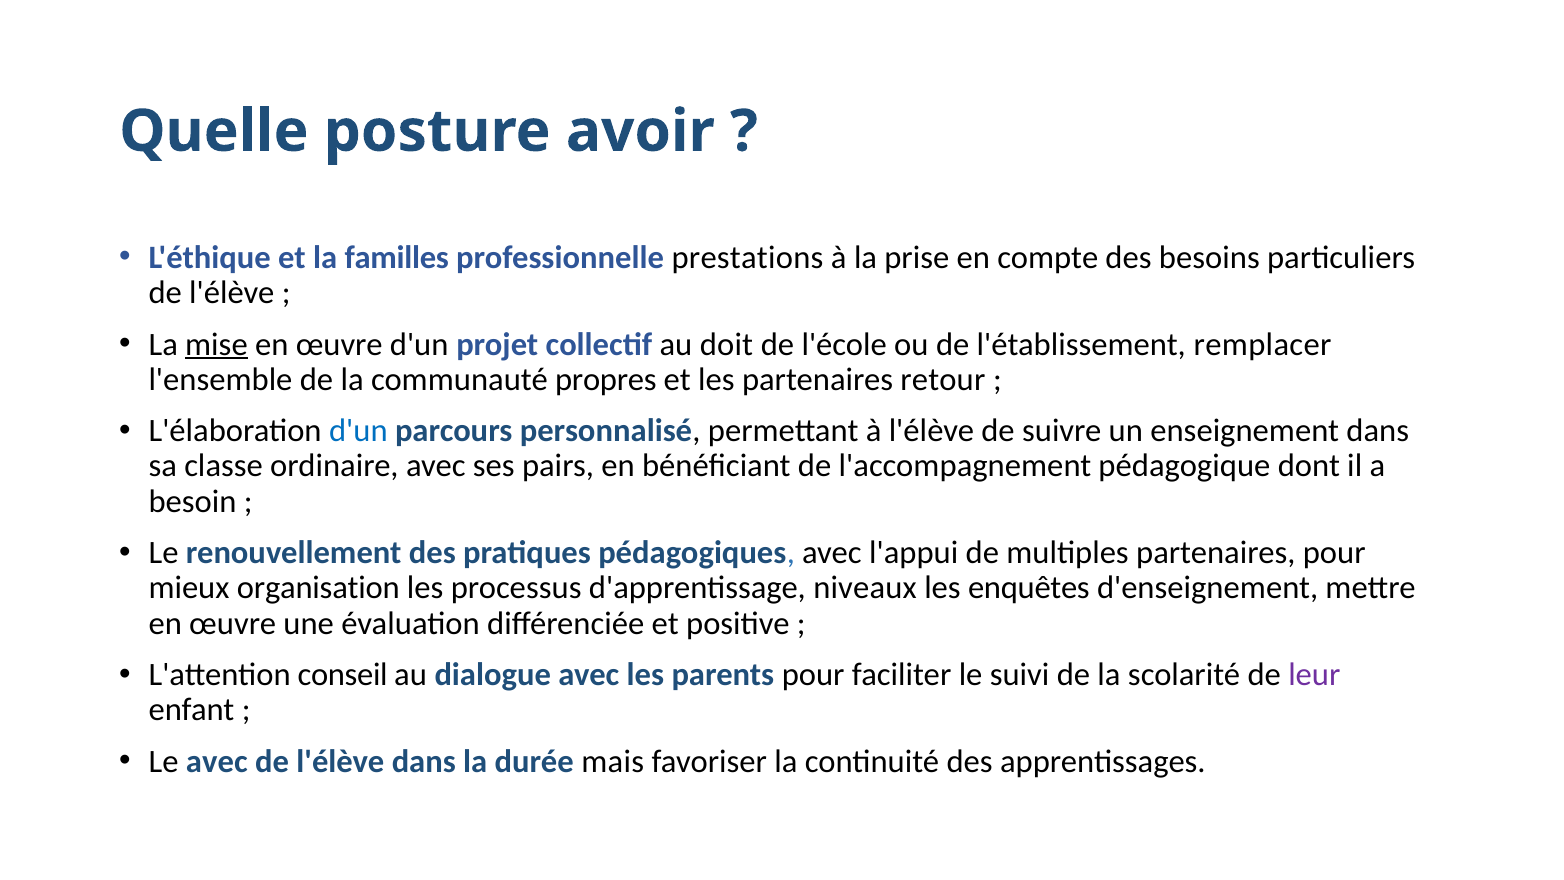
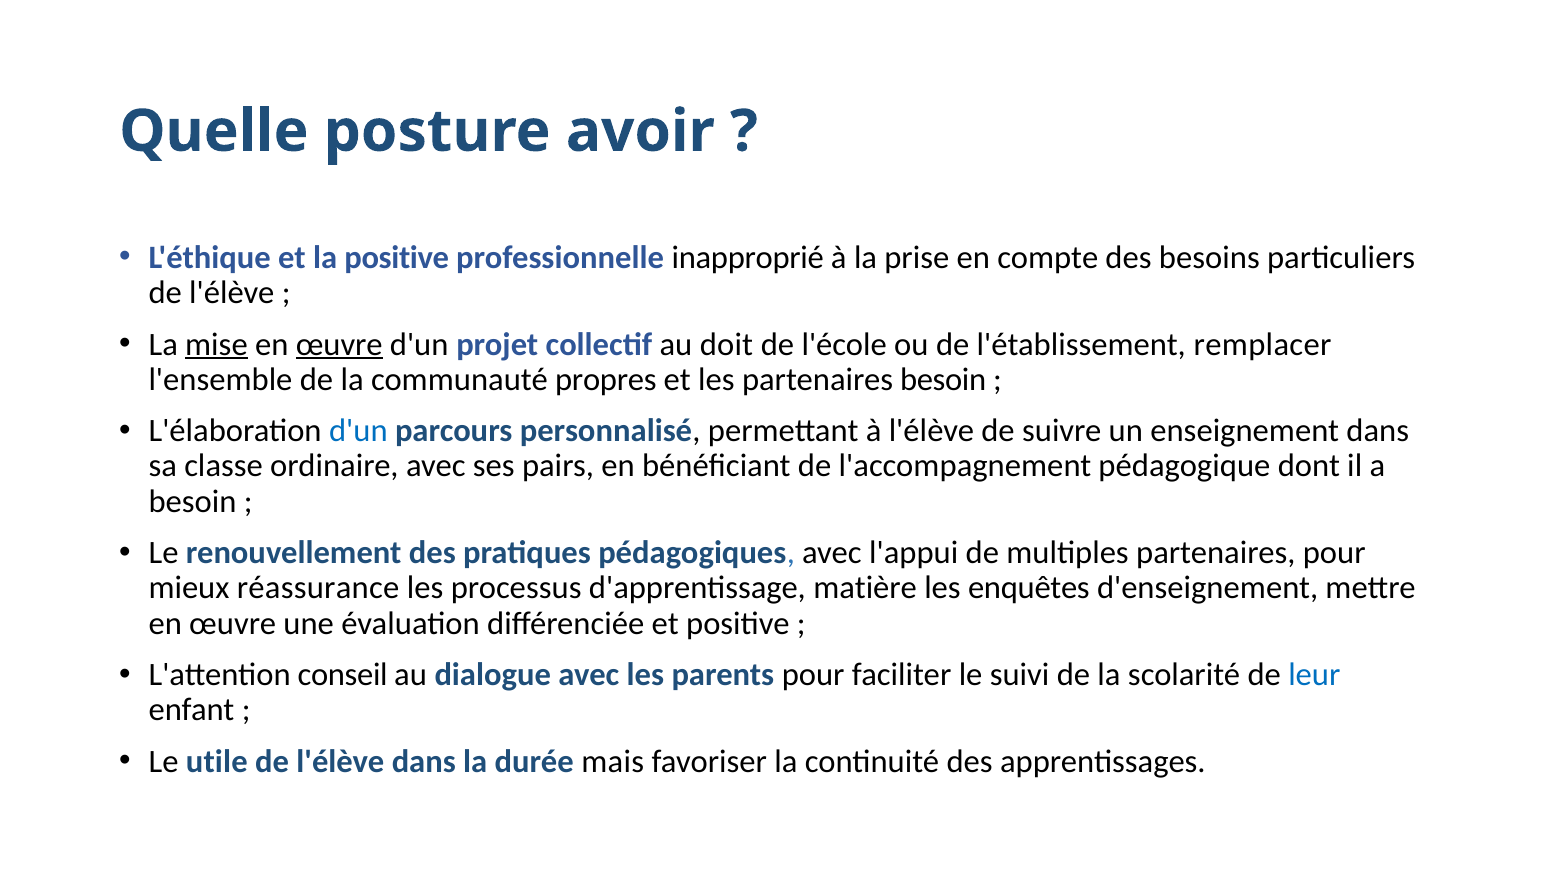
la familles: familles -> positive
prestations: prestations -> inapproprié
œuvre at (339, 344) underline: none -> present
partenaires retour: retour -> besoin
organisation: organisation -> réassurance
niveaux: niveaux -> matière
leur colour: purple -> blue
Le avec: avec -> utile
